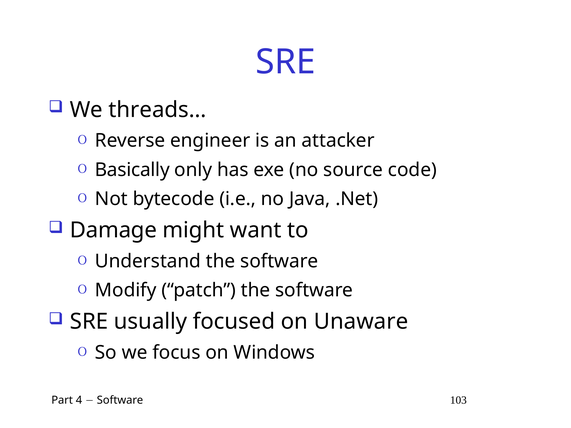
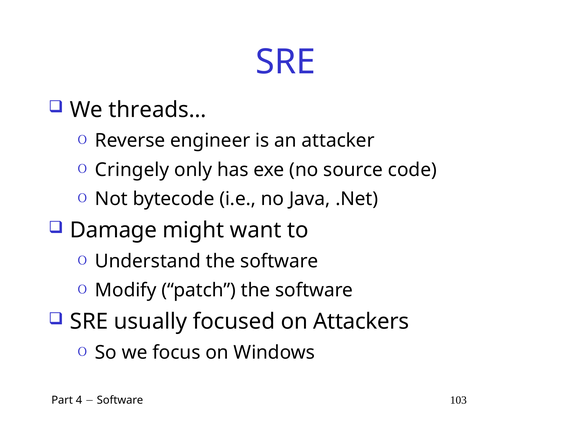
Basically: Basically -> Cringely
Unaware: Unaware -> Attackers
